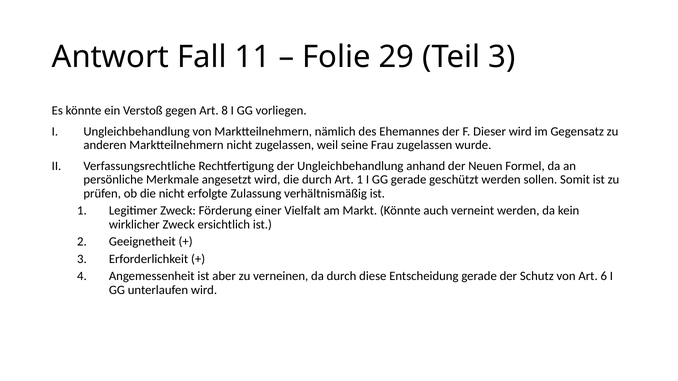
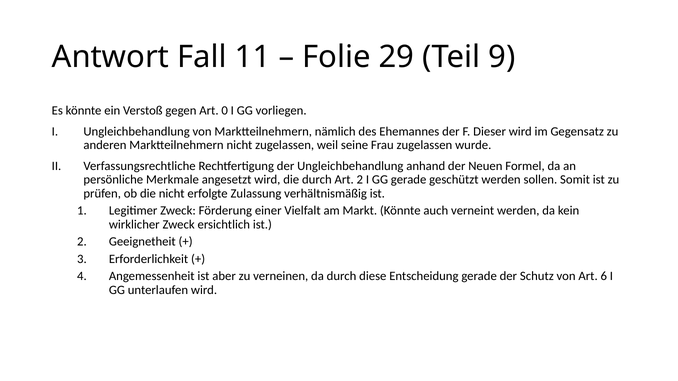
Teil 3: 3 -> 9
8: 8 -> 0
Art 1: 1 -> 2
